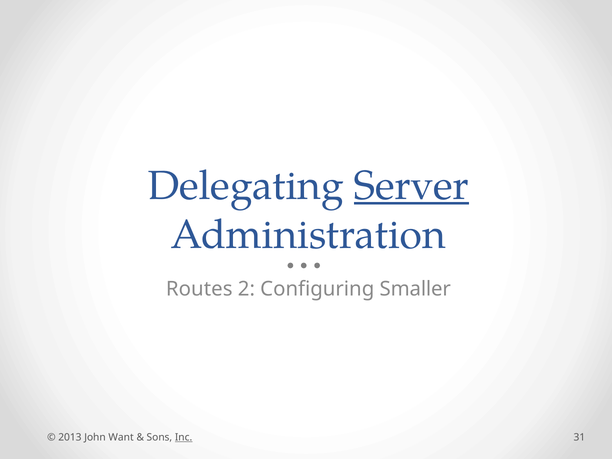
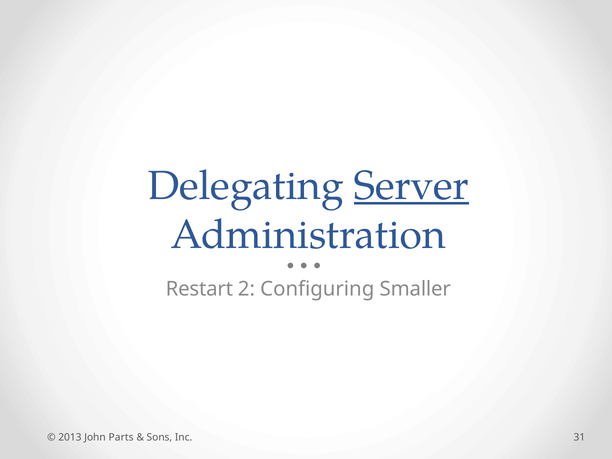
Routes: Routes -> Restart
Want: Want -> Parts
Inc underline: present -> none
